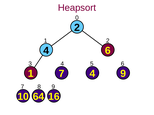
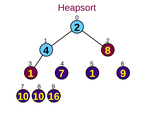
4 6: 6 -> 8
7 4: 4 -> 1
10 64: 64 -> 10
